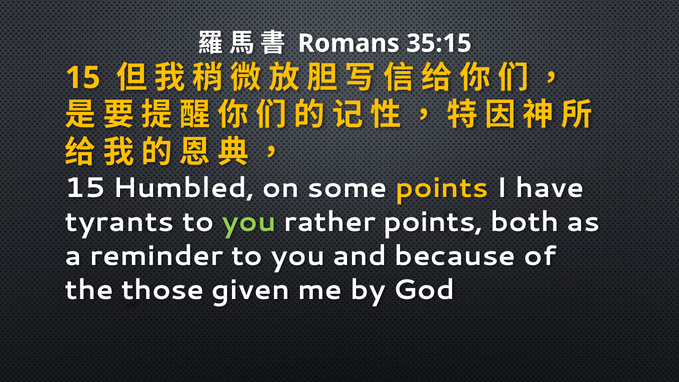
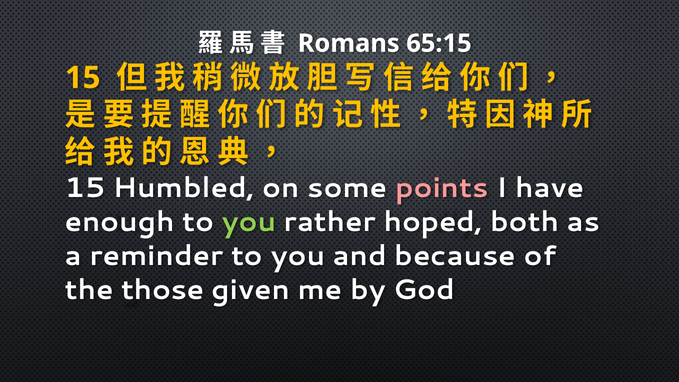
35:15: 35:15 -> 65:15
points at (442, 188) colour: yellow -> pink
tyrants: tyrants -> enough
rather points: points -> hoped
